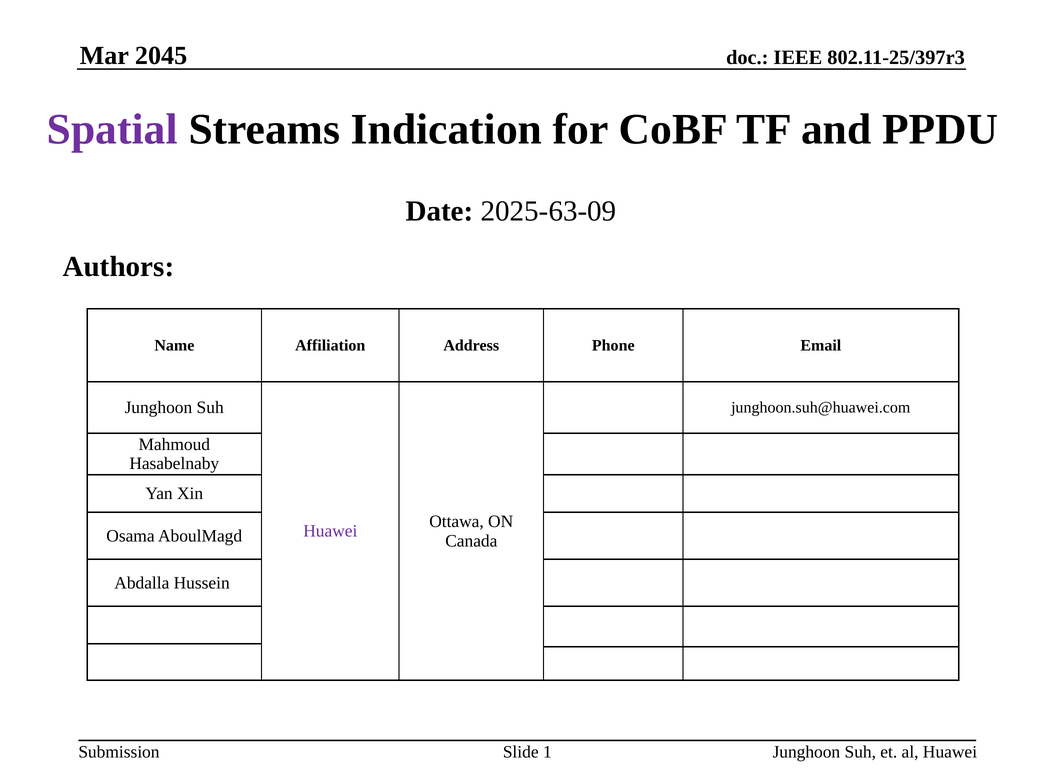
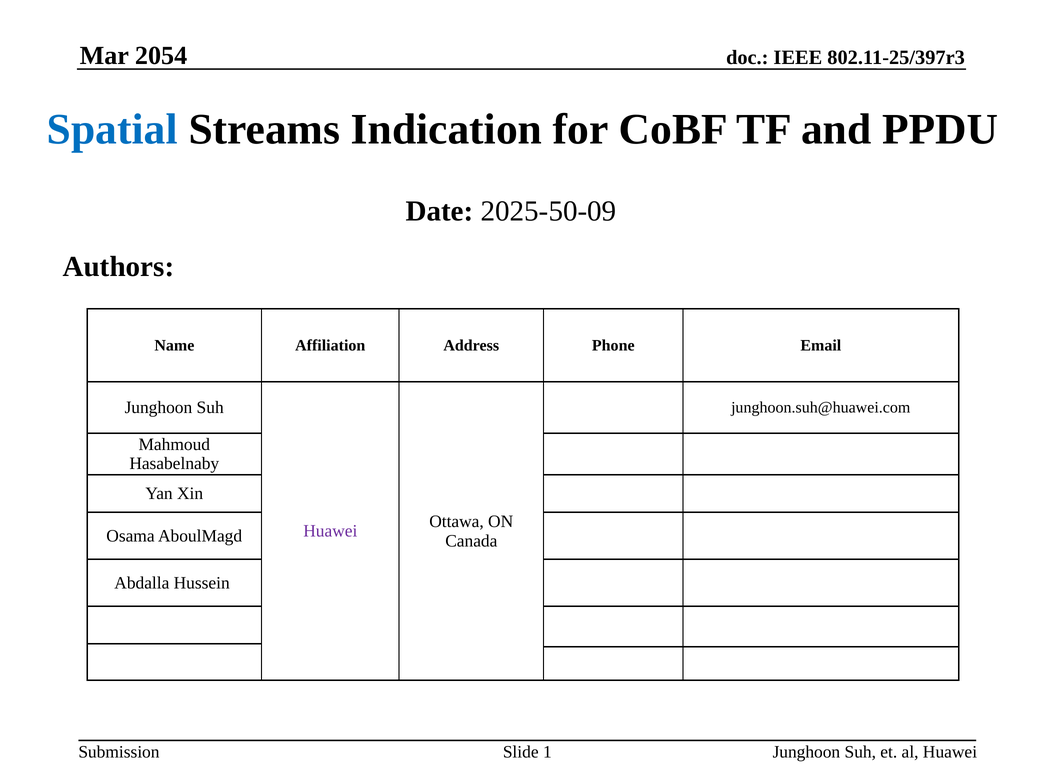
2045: 2045 -> 2054
Spatial colour: purple -> blue
2025-63-09: 2025-63-09 -> 2025-50-09
